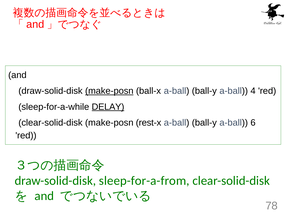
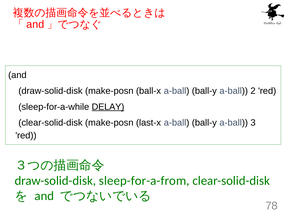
make-posn at (109, 91) underline: present -> none
4: 4 -> 2
rest-x: rest-x -> last-x
6: 6 -> 3
